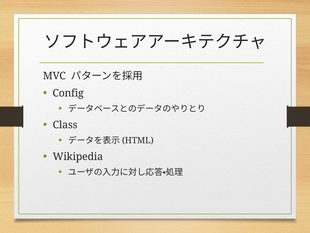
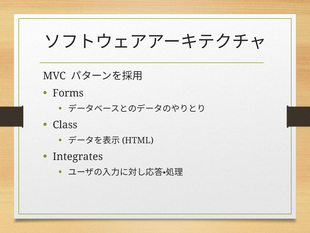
Config: Config -> Forms
Wikipedia: Wikipedia -> Integrates
